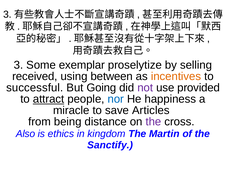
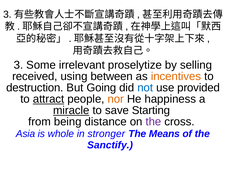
exemplar: exemplar -> irrelevant
successful: successful -> destruction
not colour: purple -> blue
nor colour: blue -> orange
miracle underline: none -> present
Articles: Articles -> Starting
Also: Also -> Asia
ethics: ethics -> whole
kingdom: kingdom -> stronger
Martin: Martin -> Means
